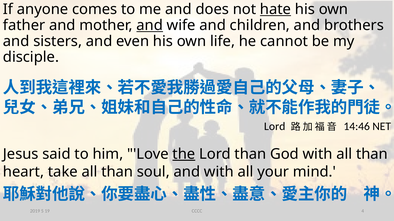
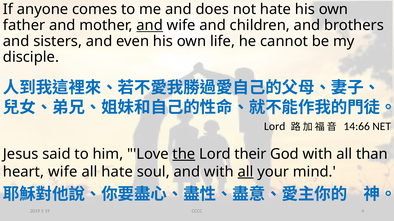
hate at (276, 9) underline: present -> none
14:46: 14:46 -> 14:66
Lord than: than -> their
heart take: take -> wife
than at (117, 172): than -> hate
all at (246, 172) underline: none -> present
